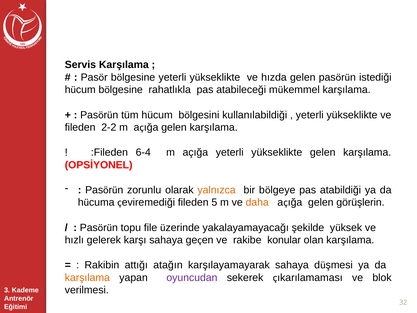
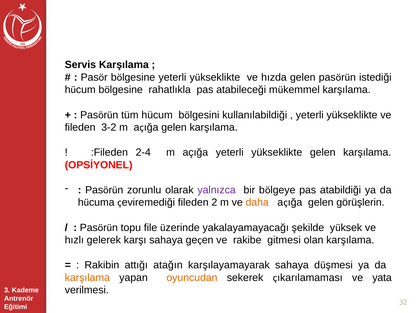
2-2: 2-2 -> 3-2
6-4: 6-4 -> 2-4
yalnızca colour: orange -> purple
5: 5 -> 2
konular: konular -> gitmesi
oyuncudan colour: purple -> orange
blok: blok -> yata
